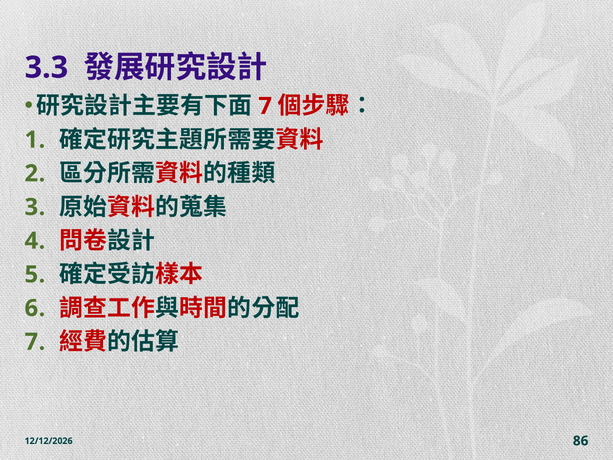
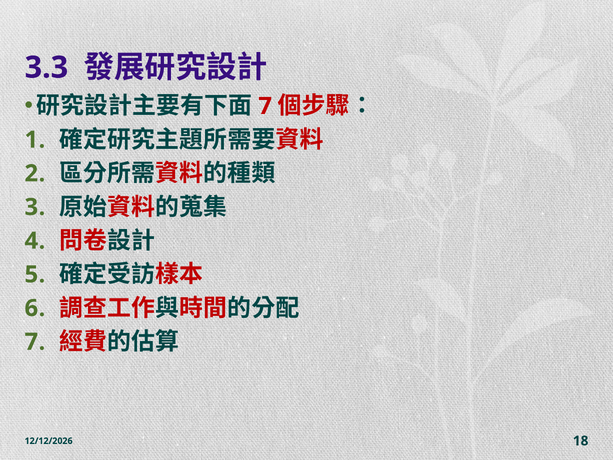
86: 86 -> 18
